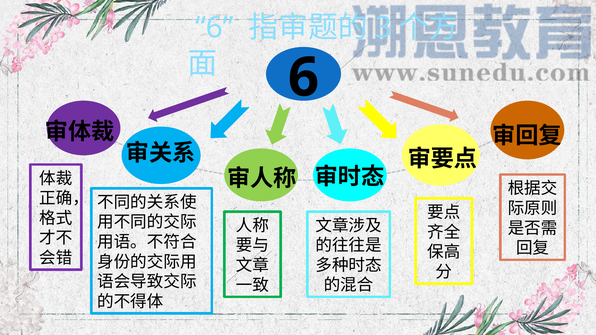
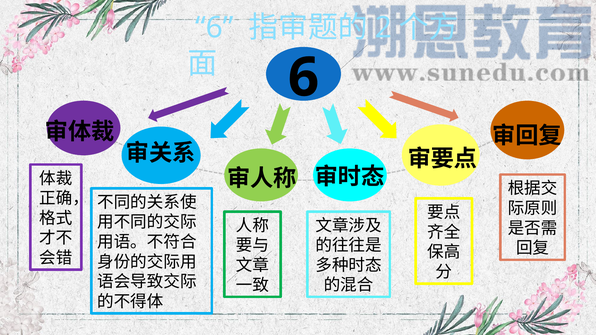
3: 3 -> 2
